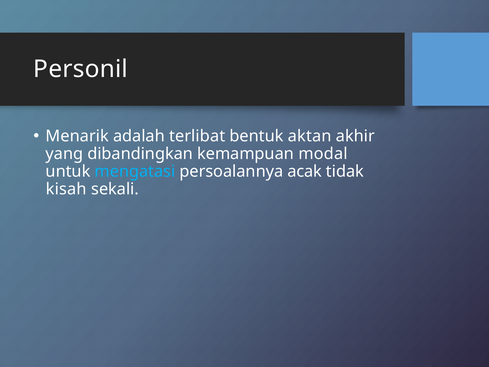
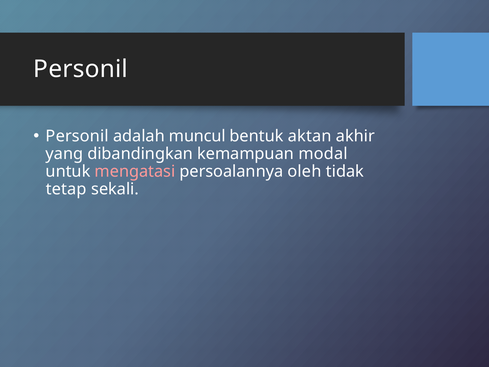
Menarik at (77, 136): Menarik -> Personil
terlibat: terlibat -> muncul
mengatasi colour: light blue -> pink
acak: acak -> oleh
kisah: kisah -> tetap
